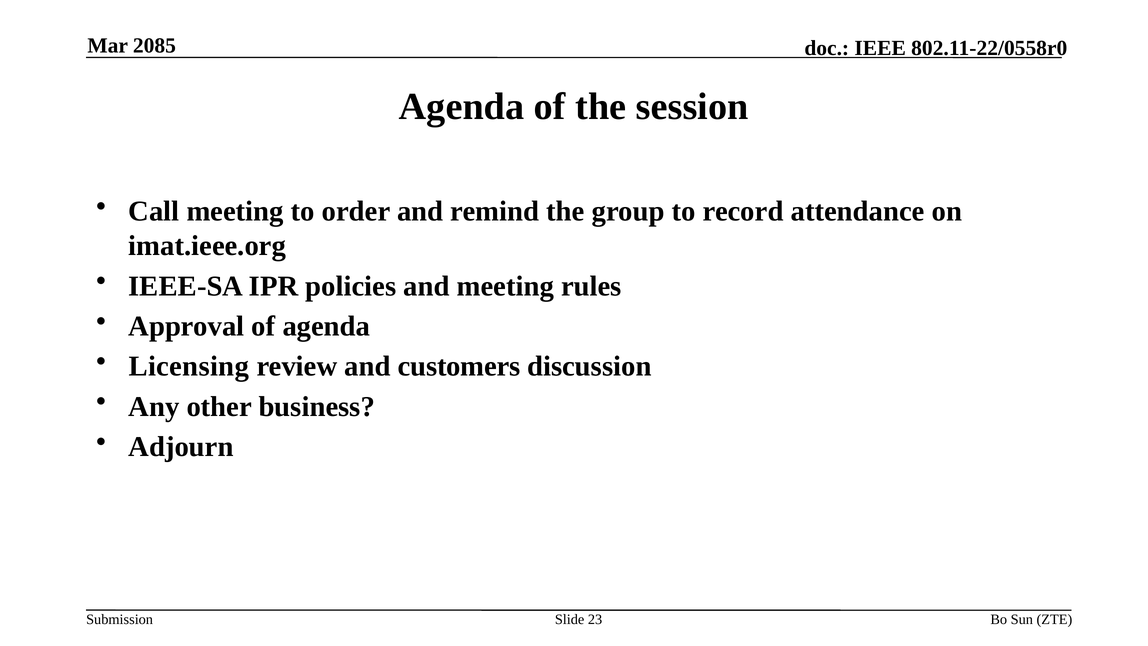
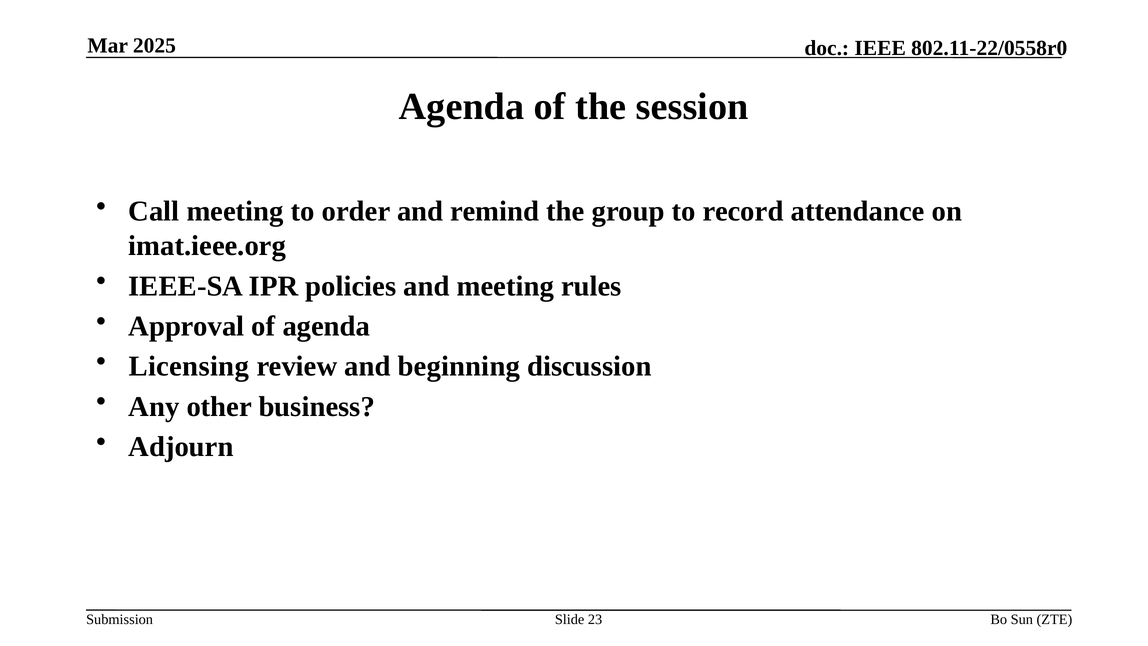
2085: 2085 -> 2025
customers: customers -> beginning
